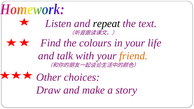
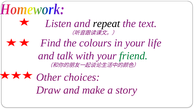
friend colour: orange -> green
